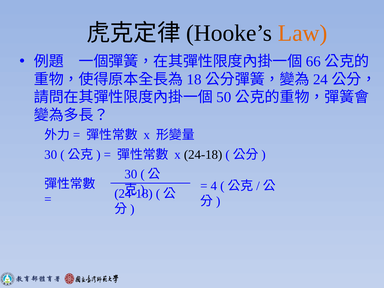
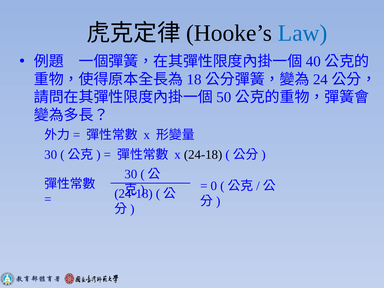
Law colour: orange -> blue
66: 66 -> 40
4: 4 -> 0
